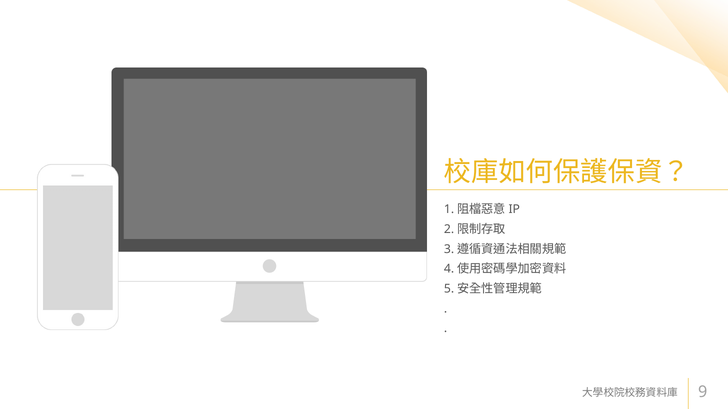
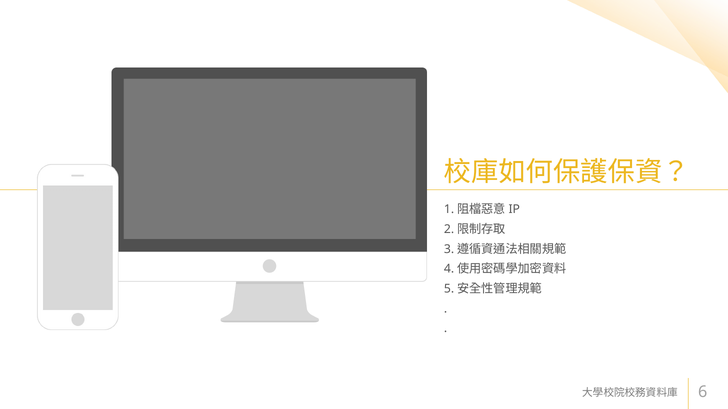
9: 9 -> 6
